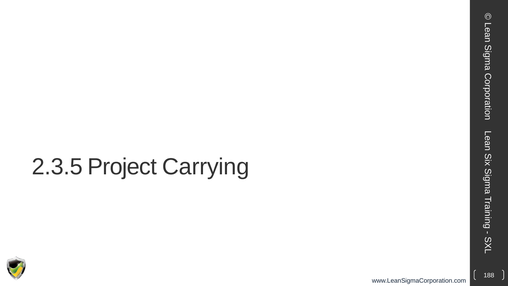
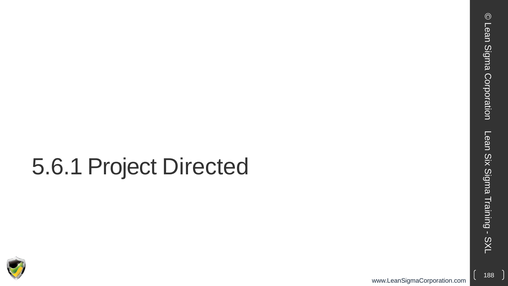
2.3.5: 2.3.5 -> 5.6.1
Carrying: Carrying -> Directed
